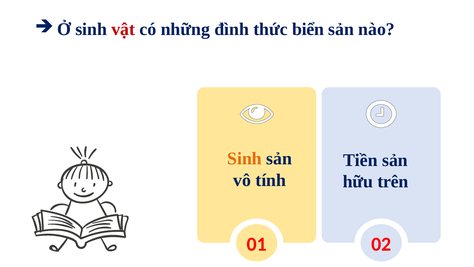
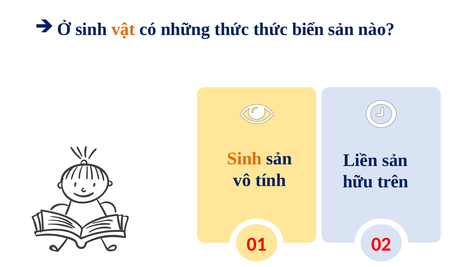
vật colour: red -> orange
những đình: đình -> thức
Tiền: Tiền -> Liền
